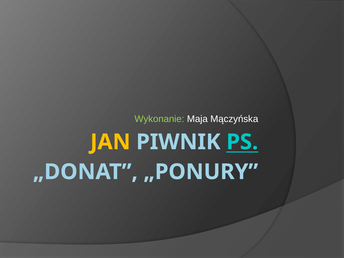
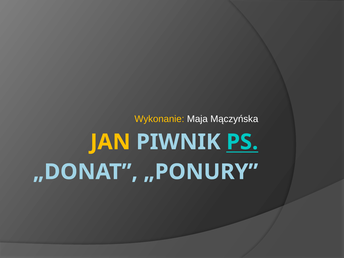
Wykonanie colour: light green -> yellow
